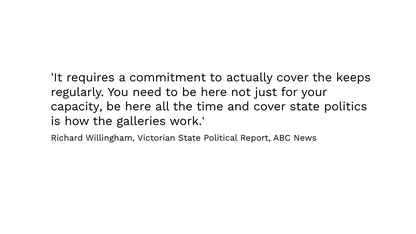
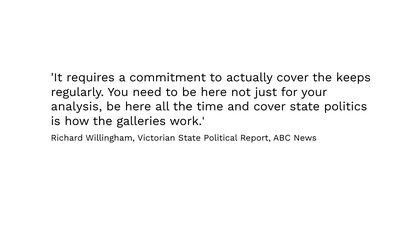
capacity: capacity -> analysis
